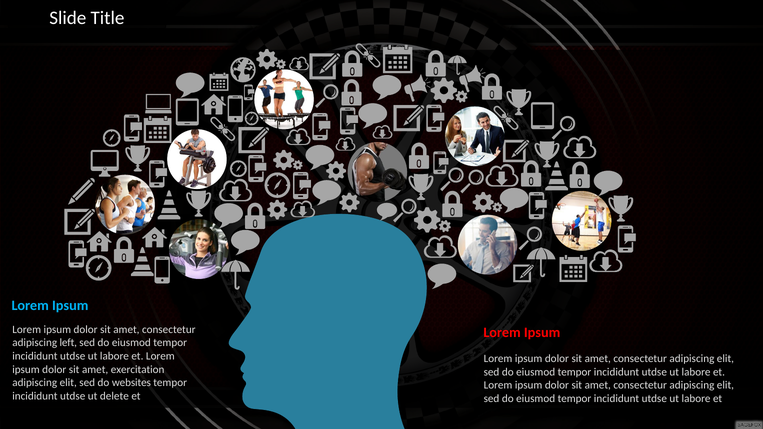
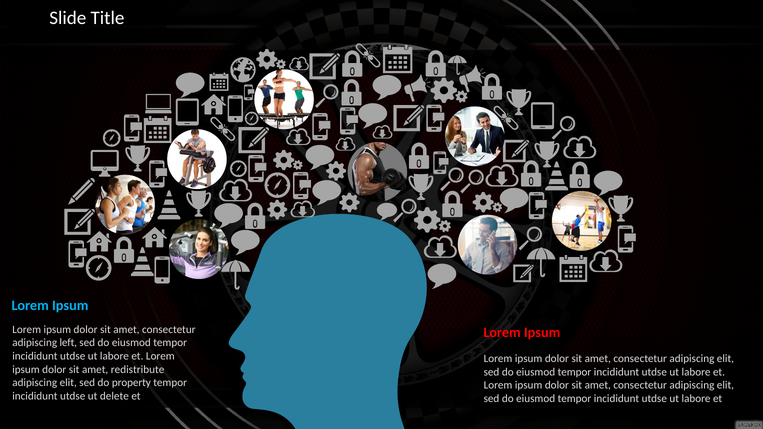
exercitation: exercitation -> redistribute
websites: websites -> property
